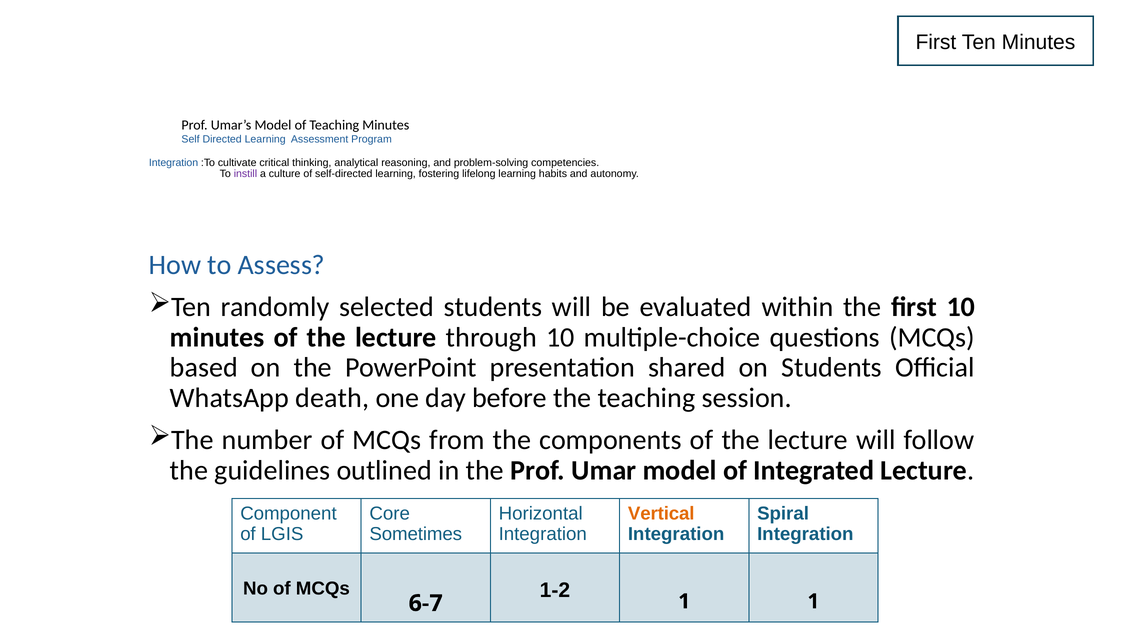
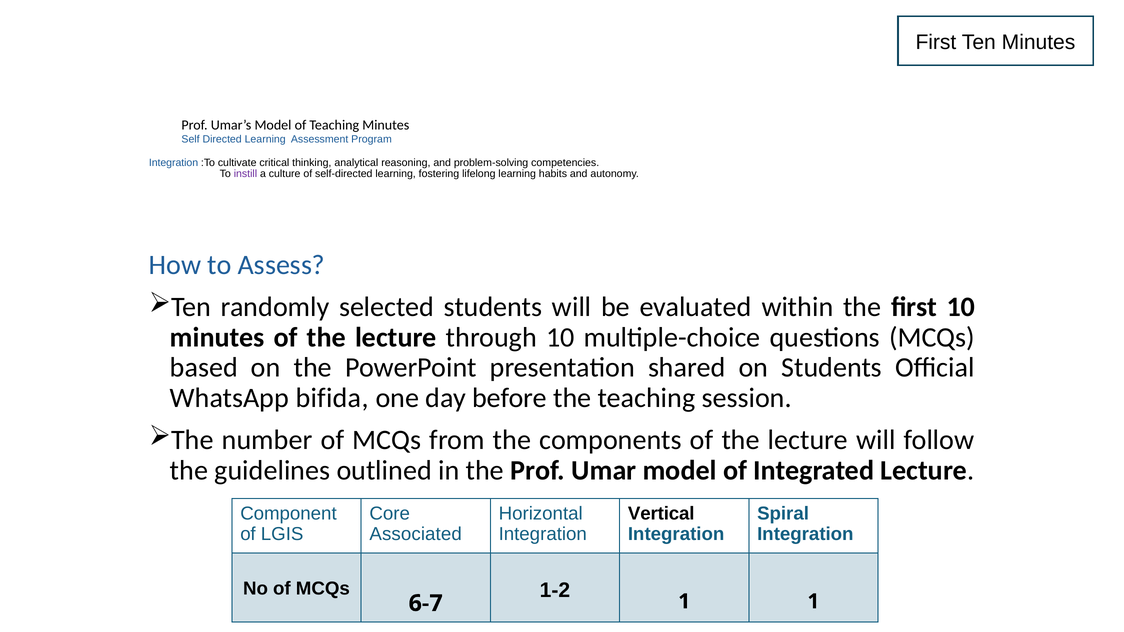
death: death -> bifida
Vertical colour: orange -> black
Sometimes: Sometimes -> Associated
